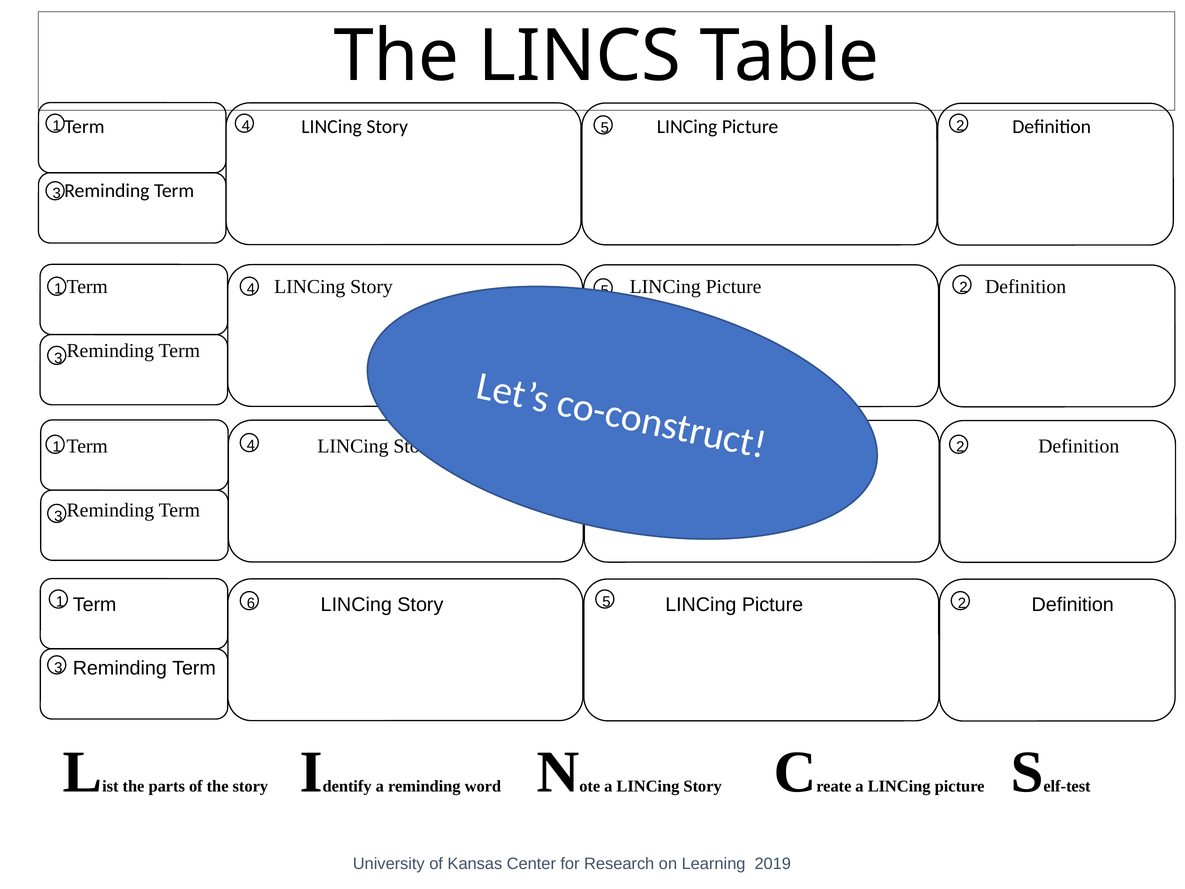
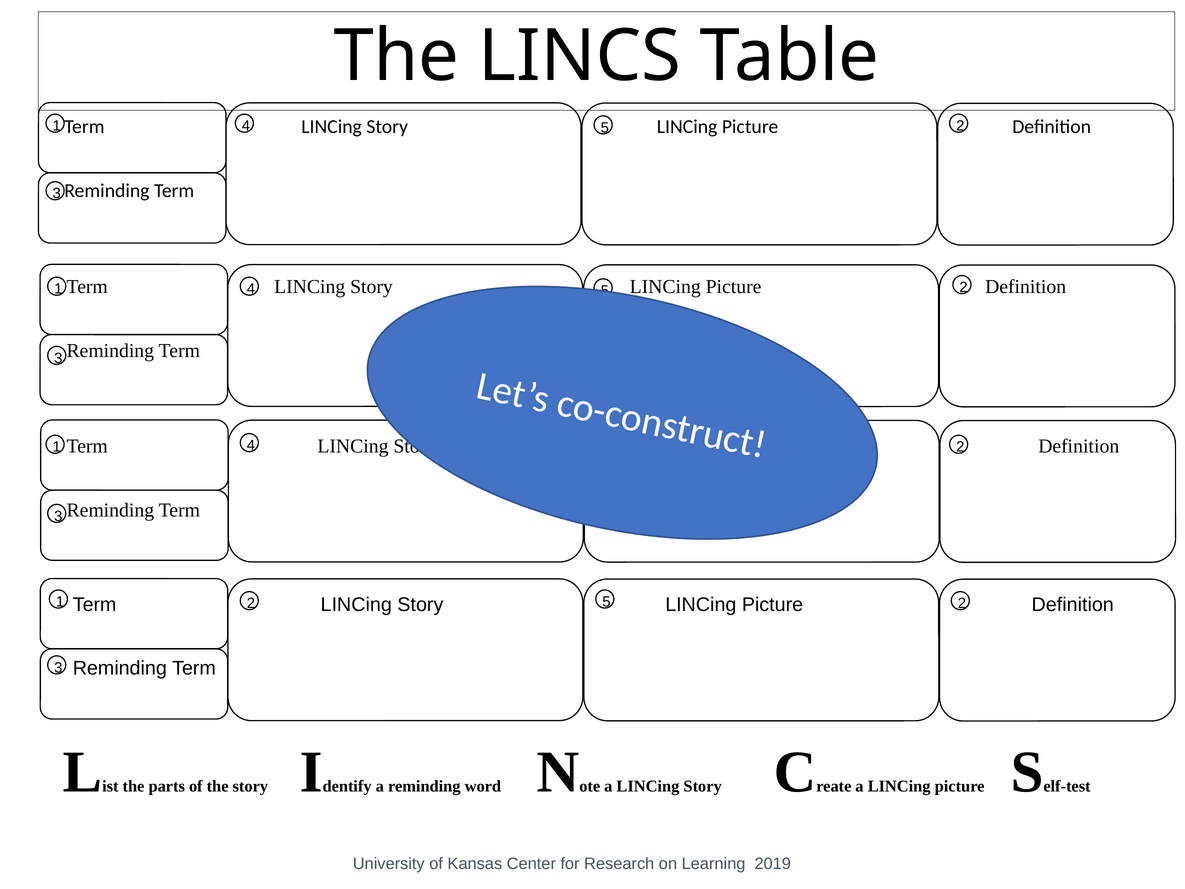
1 6: 6 -> 2
